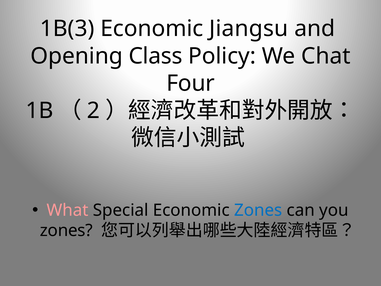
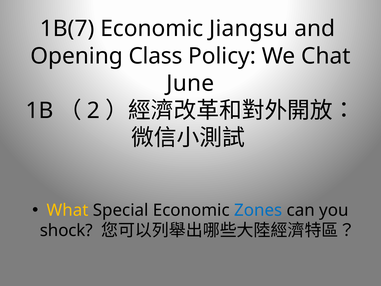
1B(3: 1B(3 -> 1B(7
Four: Four -> June
What colour: pink -> yellow
zones at (66, 230): zones -> shock
